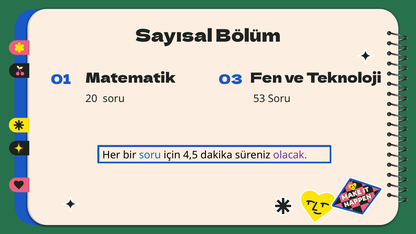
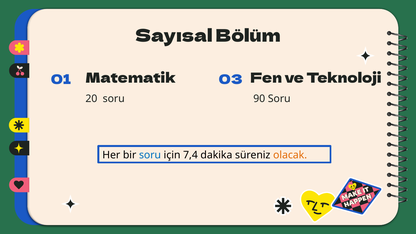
53: 53 -> 90
4,5: 4,5 -> 7,4
olacak colour: purple -> orange
